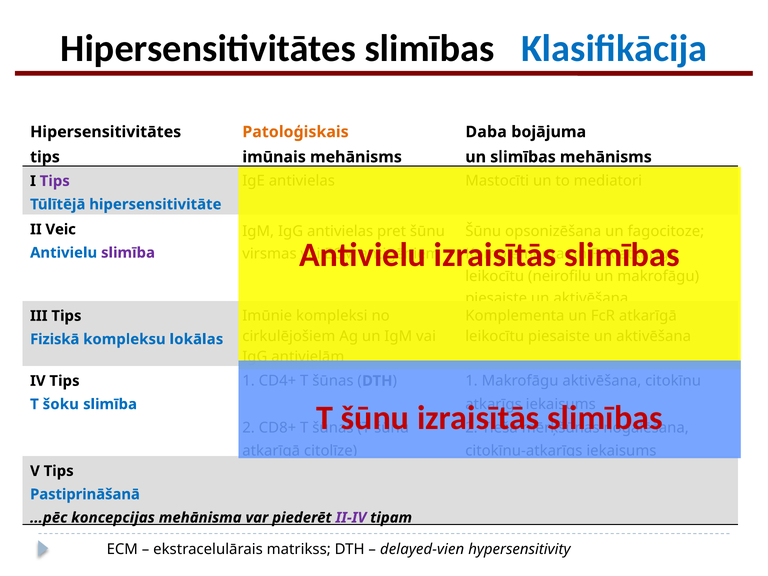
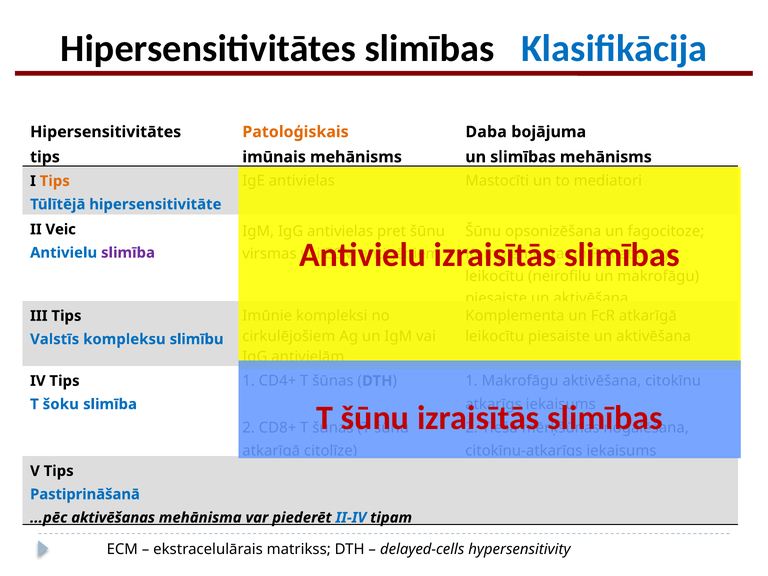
Tips at (55, 181) colour: purple -> orange
Fiziskā: Fiziskā -> Valstīs
lokālas: lokālas -> slimību
koncepcijas: koncepcijas -> aktivēšanas
II-IV colour: purple -> blue
delayed-vien: delayed-vien -> delayed-cells
